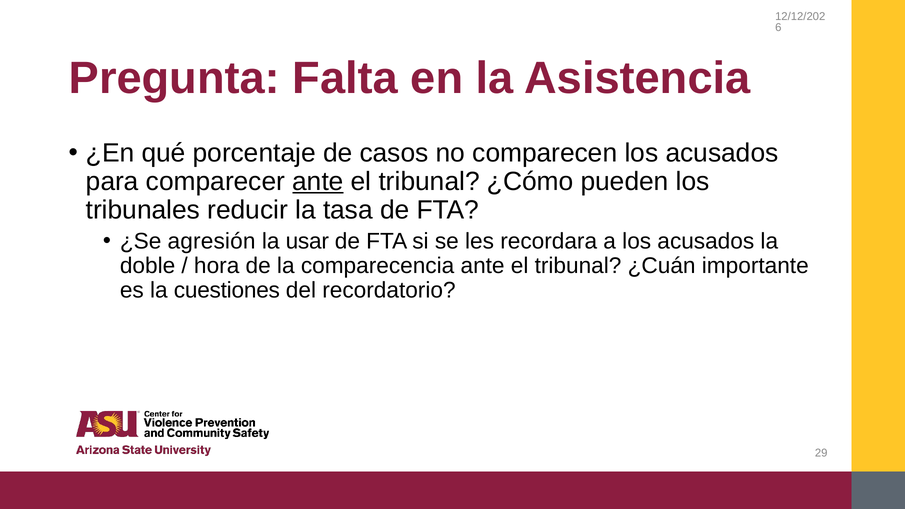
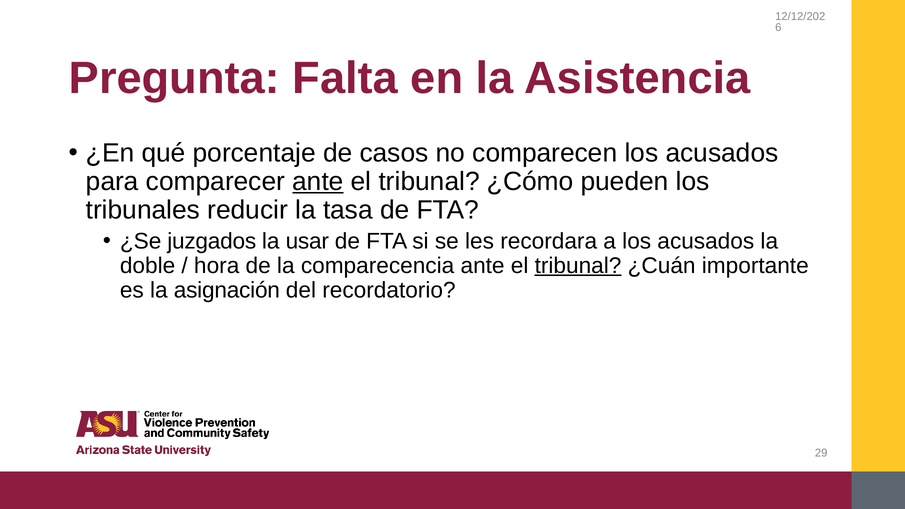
agresión: agresión -> juzgados
tribunal at (578, 266) underline: none -> present
cuestiones: cuestiones -> asignación
